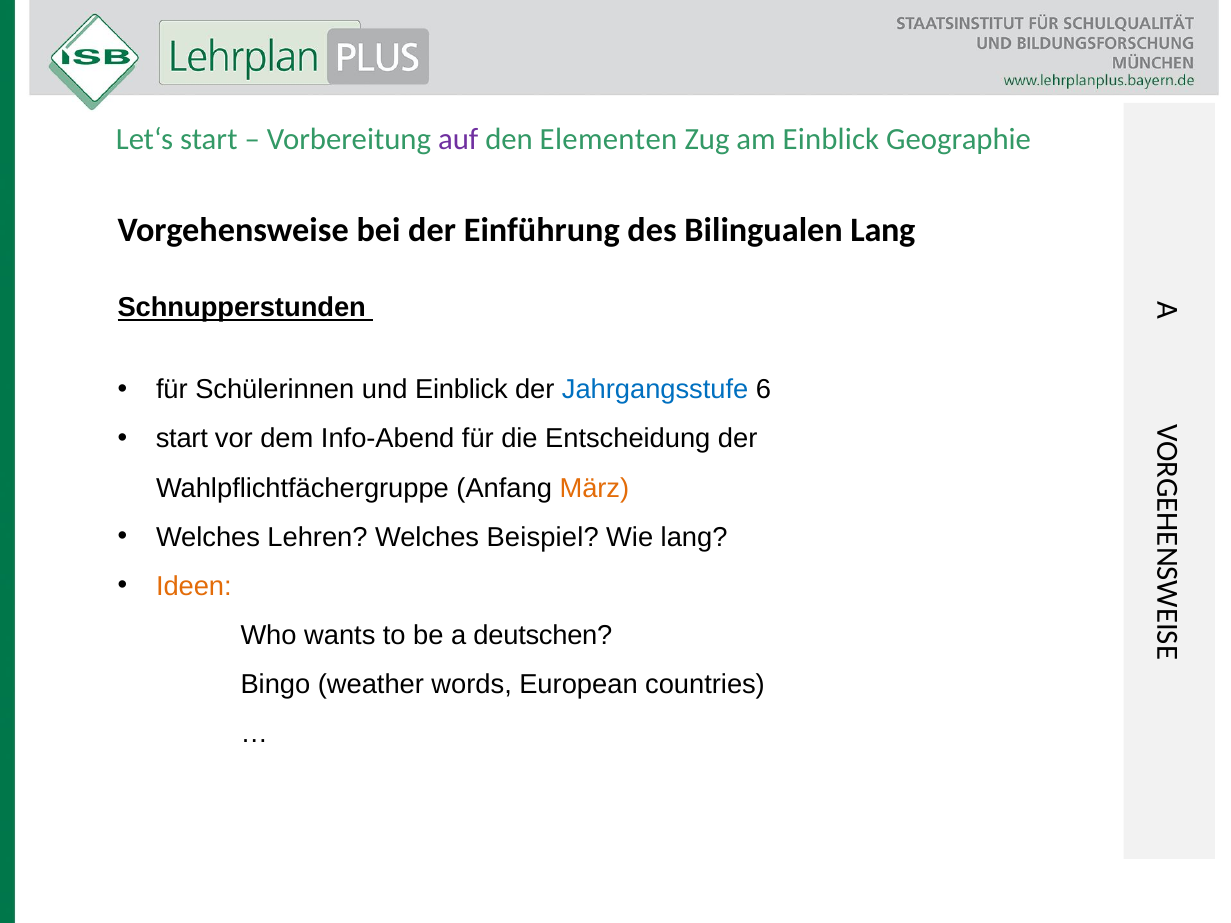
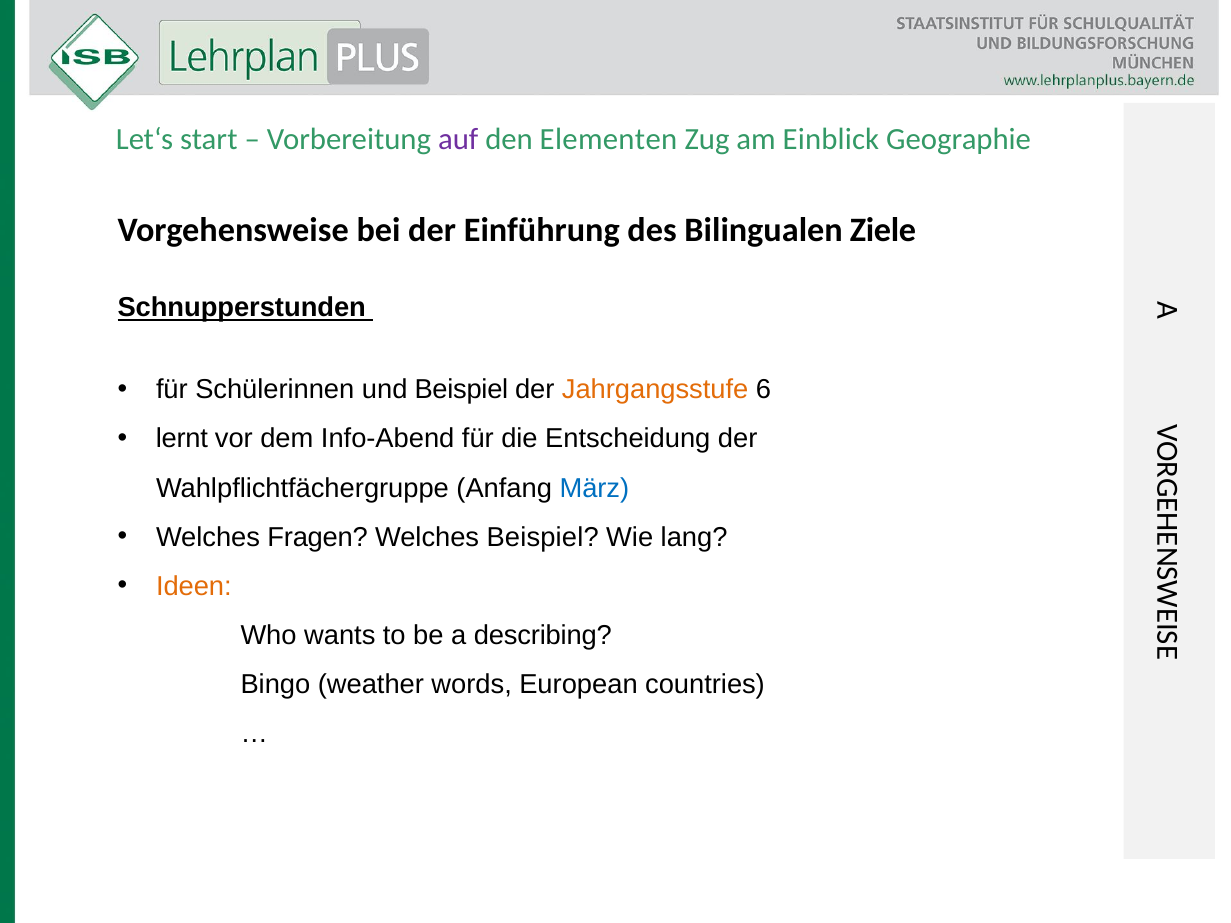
Bilingualen Lang: Lang -> Ziele
und Einblick: Einblick -> Beispiel
Jahrgangsstufe colour: blue -> orange
start at (182, 439): start -> lernt
März colour: orange -> blue
Lehren: Lehren -> Fragen
deutschen: deutschen -> describing
